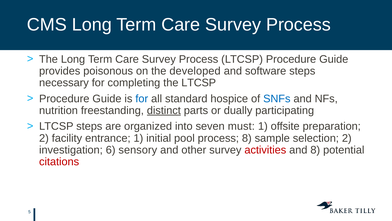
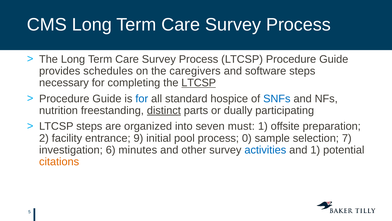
poisonous: poisonous -> schedules
developed: developed -> caregivers
LTCSP at (199, 83) underline: none -> present
entrance 1: 1 -> 9
process 8: 8 -> 0
selection 2: 2 -> 7
sensory: sensory -> minutes
activities colour: red -> blue
and 8: 8 -> 1
citations colour: red -> orange
